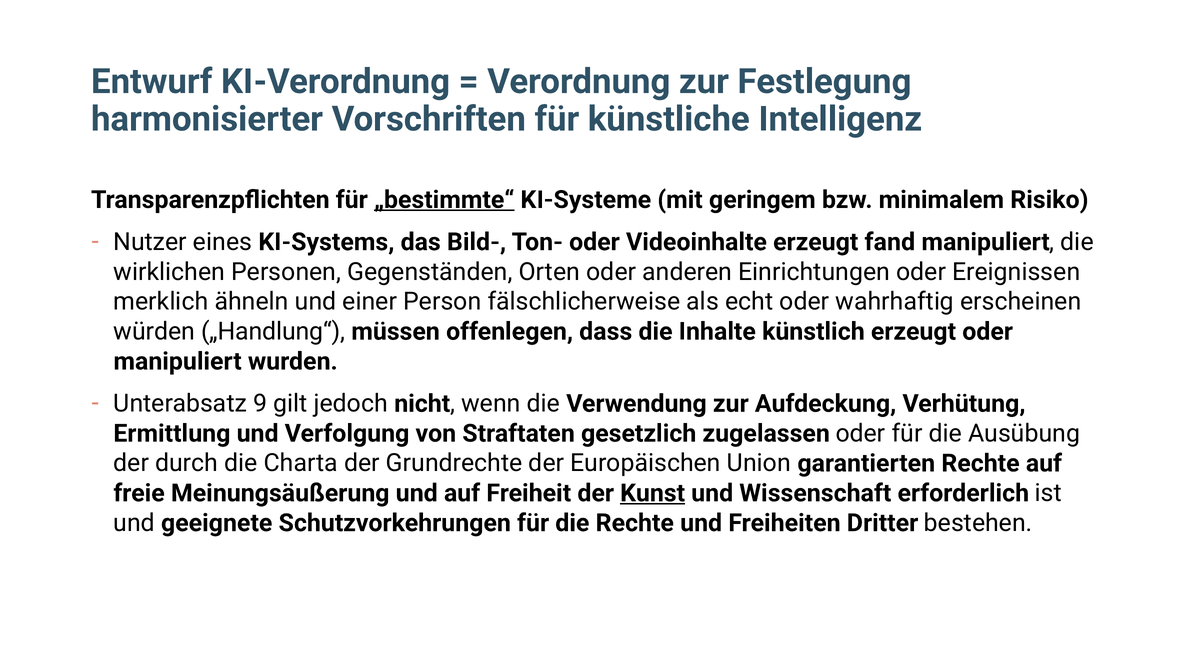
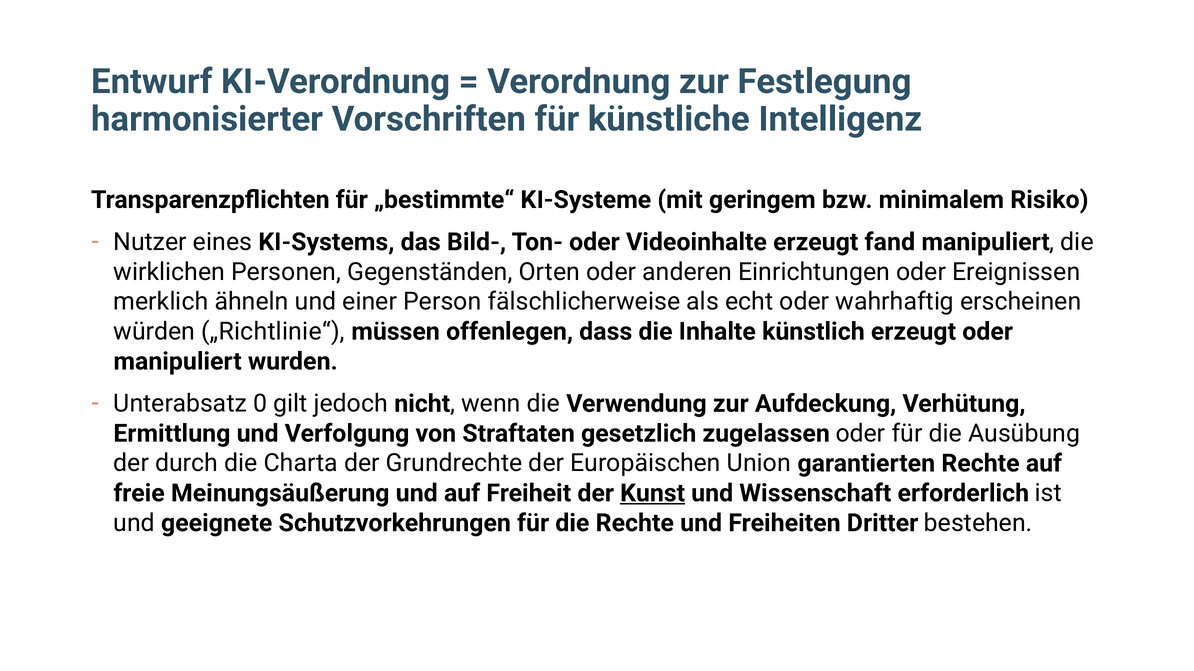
„bestimmte“ underline: present -> none
„Handlung“: „Handlung“ -> „Richtlinie“
9: 9 -> 0
